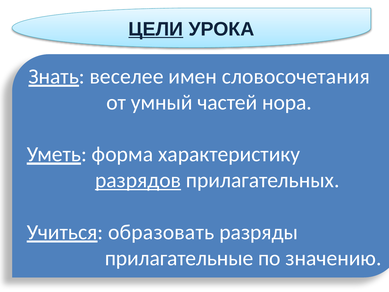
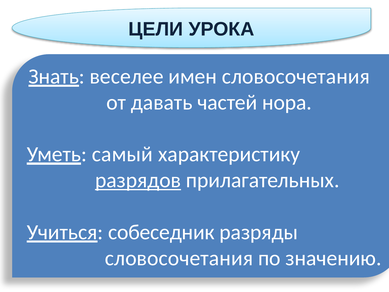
ЦЕЛИ underline: present -> none
умный: умный -> давать
форма: форма -> самый
образовать: образовать -> собеседник
прилагательные at (179, 258): прилагательные -> словосочетания
